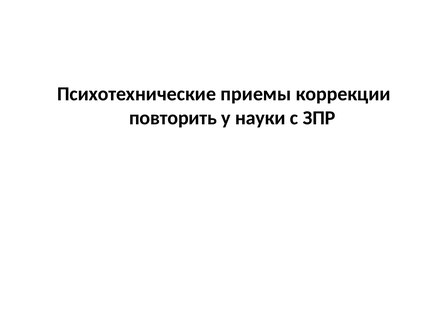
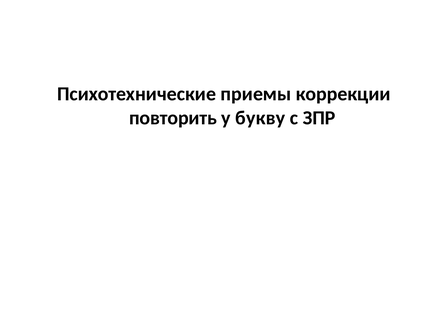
науки: науки -> букву
